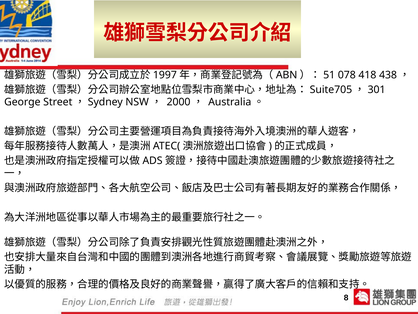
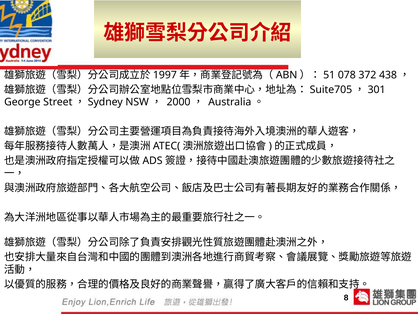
418: 418 -> 372
